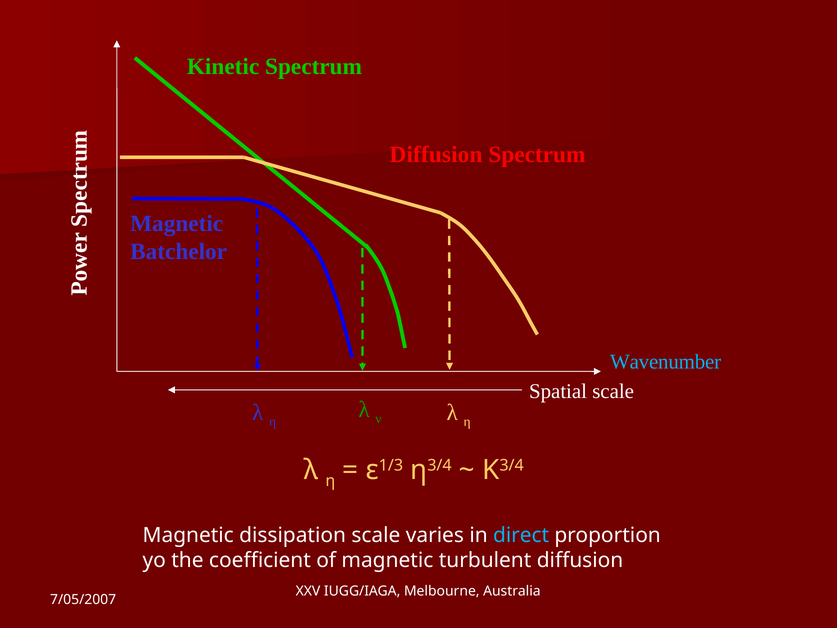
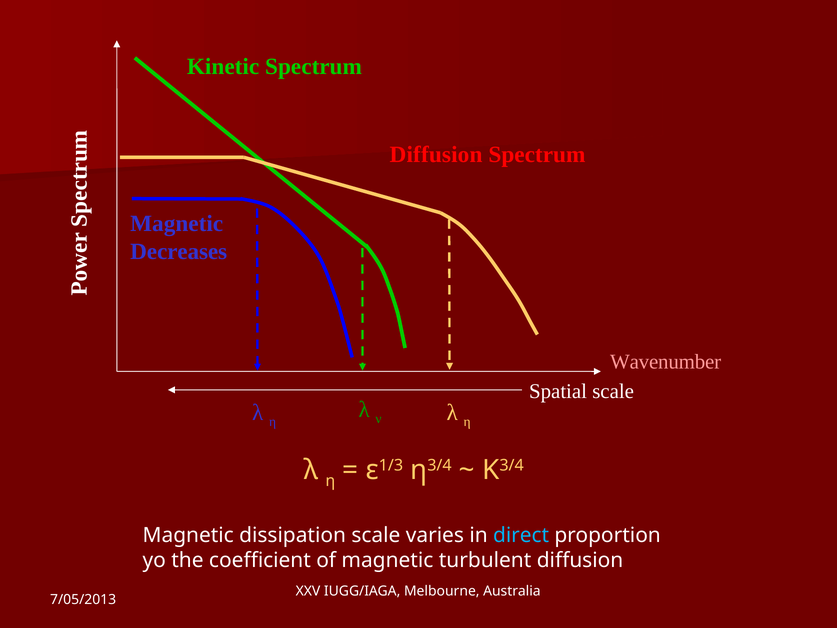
Batchelor: Batchelor -> Decreases
Wavenumber colour: light blue -> pink
7/05/2007: 7/05/2007 -> 7/05/2013
